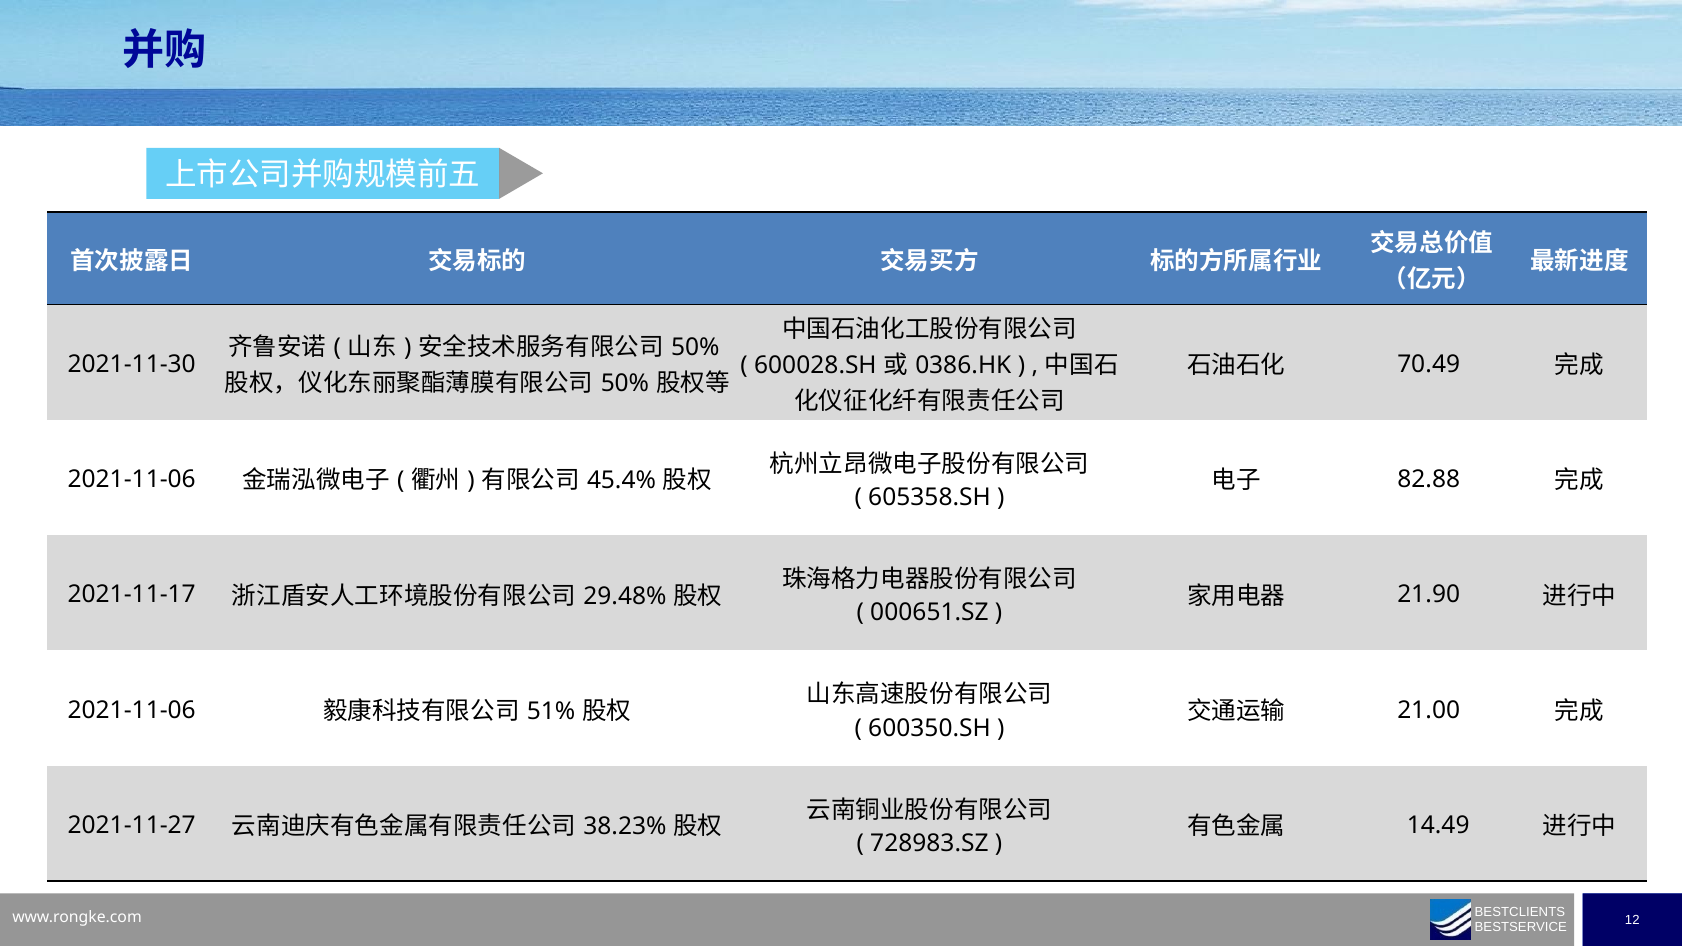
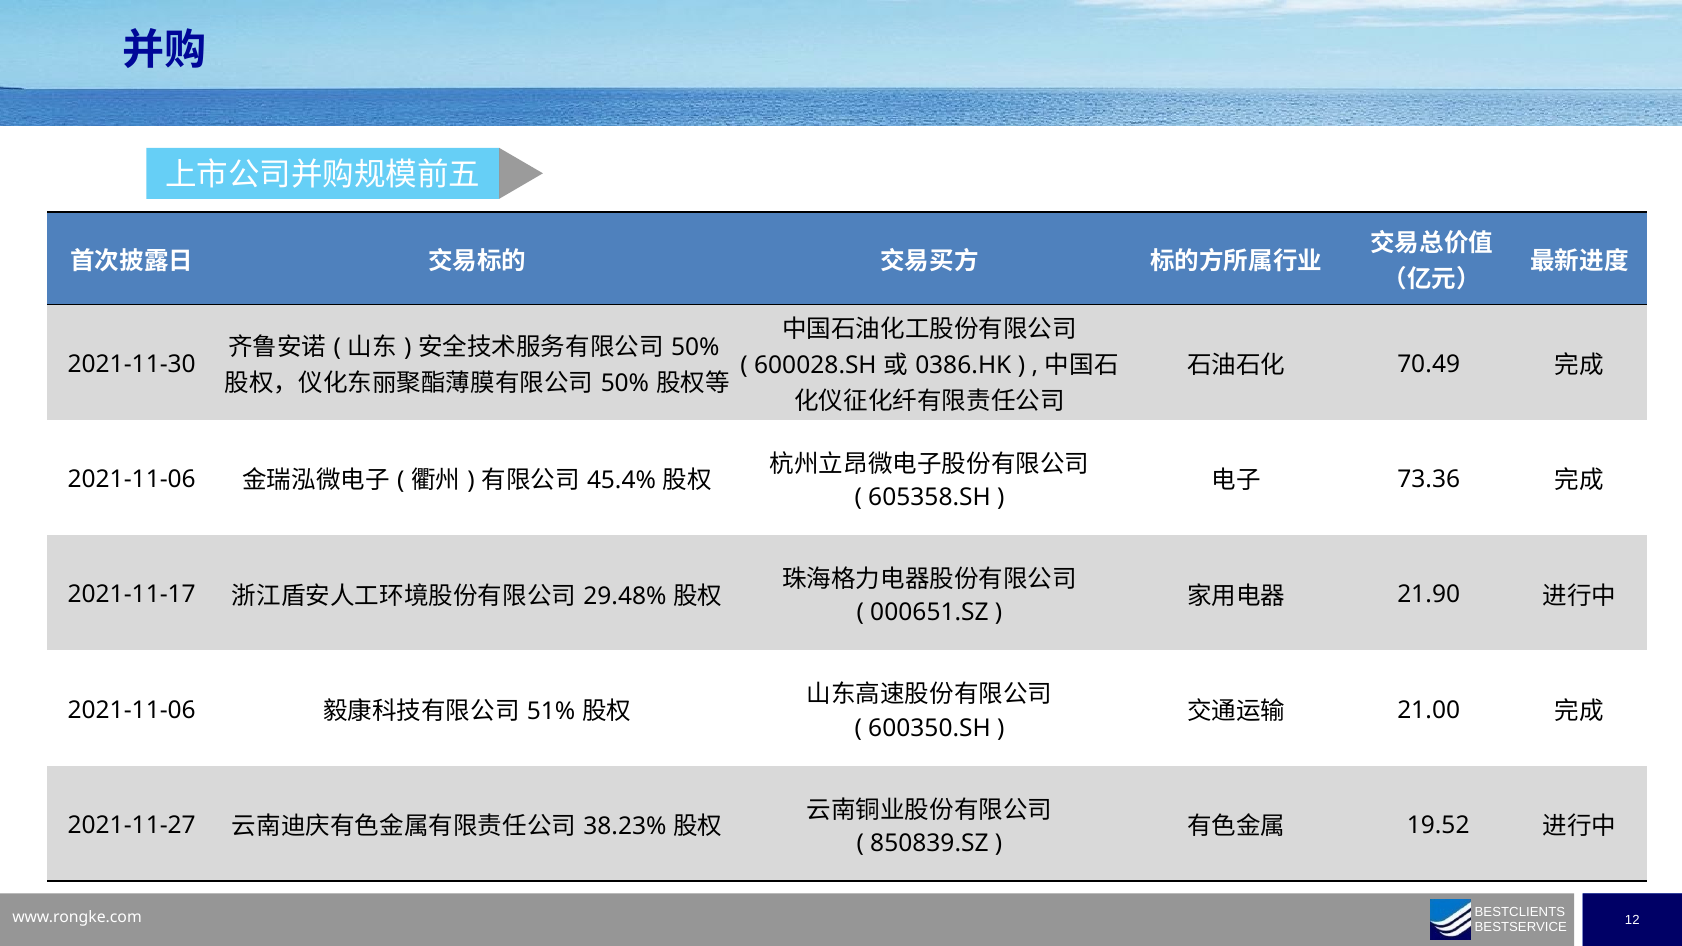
82.88: 82.88 -> 73.36
14.49: 14.49 -> 19.52
728983.SZ: 728983.SZ -> 850839.SZ
